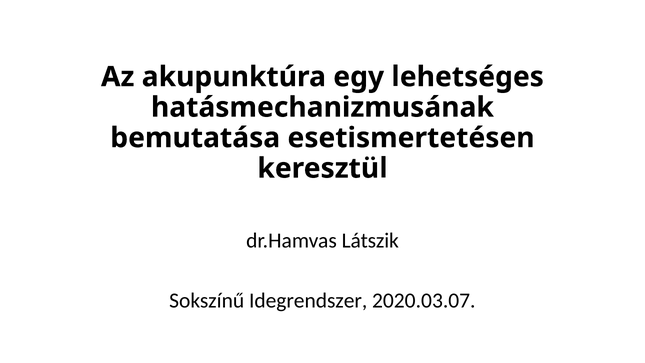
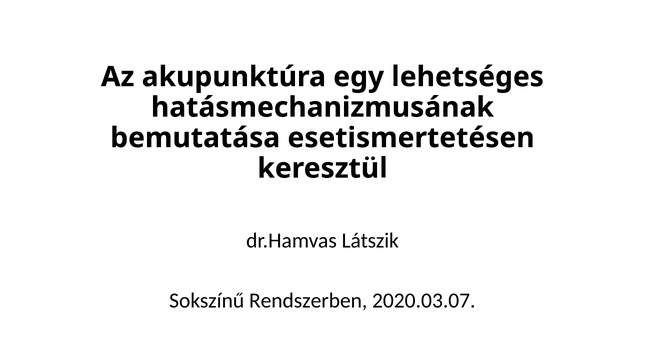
Idegrendszer: Idegrendszer -> Rendszerben
